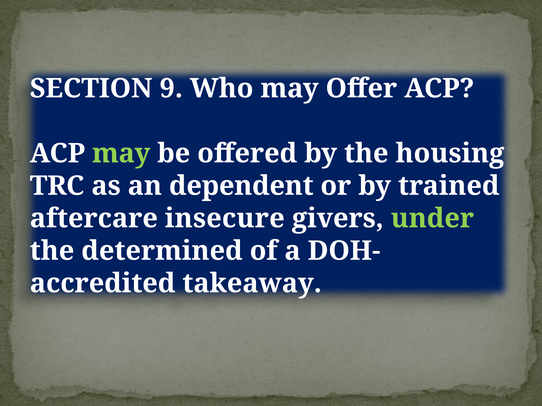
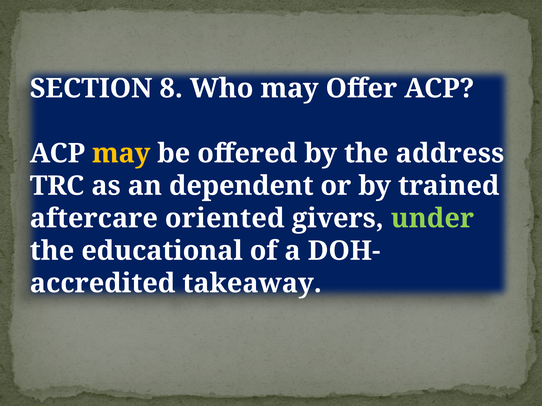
9: 9 -> 8
may at (121, 154) colour: light green -> yellow
housing: housing -> address
insecure: insecure -> oriented
determined: determined -> educational
